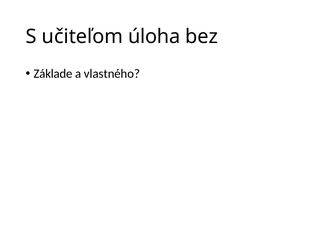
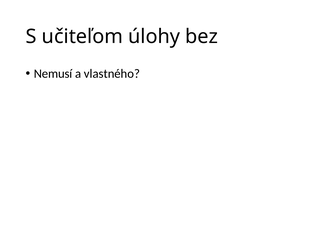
úloha: úloha -> úlohy
Základe: Základe -> Nemusí
